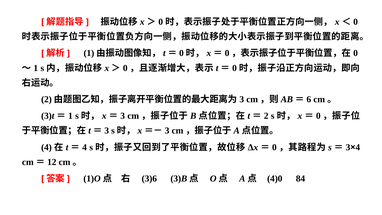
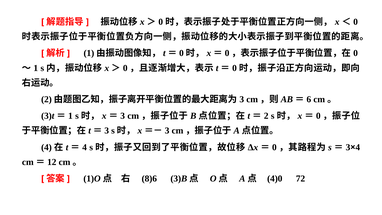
3)6: 3)6 -> 8)6
84: 84 -> 72
